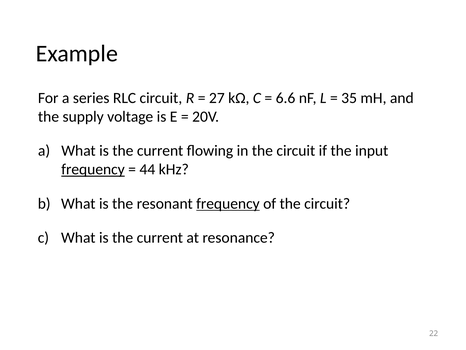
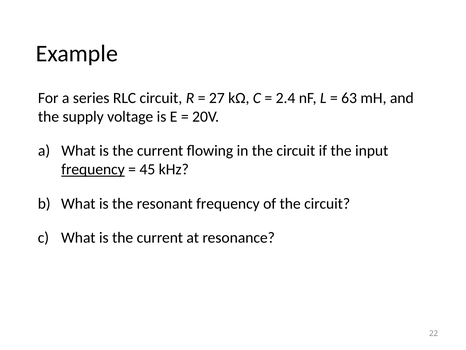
6.6: 6.6 -> 2.4
35: 35 -> 63
44: 44 -> 45
frequency at (228, 203) underline: present -> none
